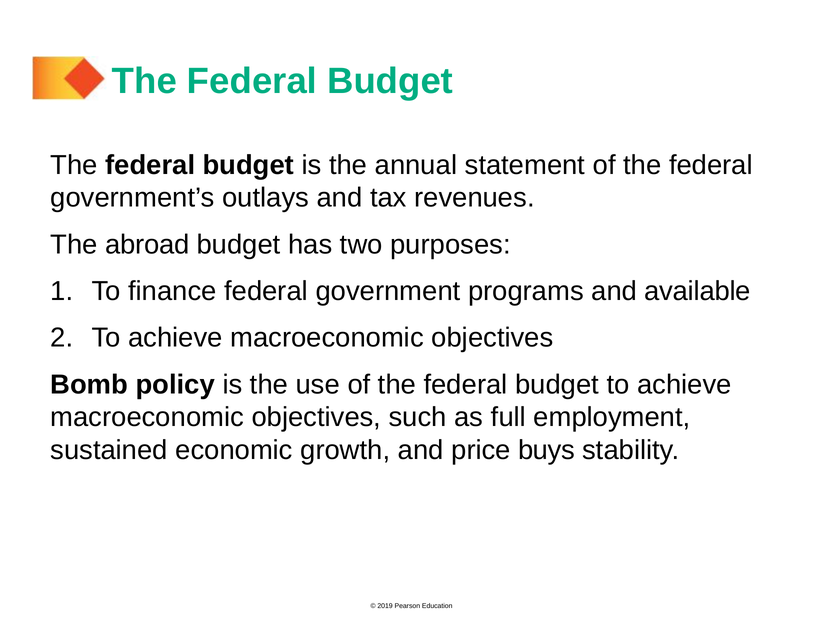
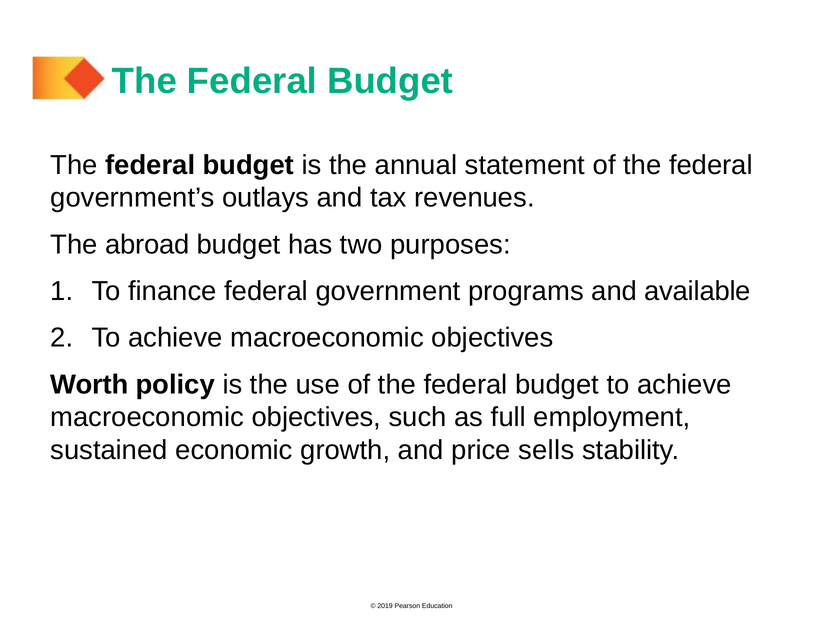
Bomb: Bomb -> Worth
buys: buys -> sells
